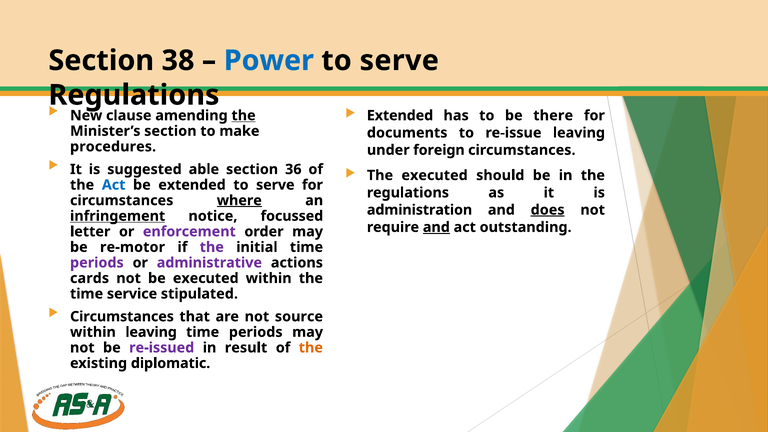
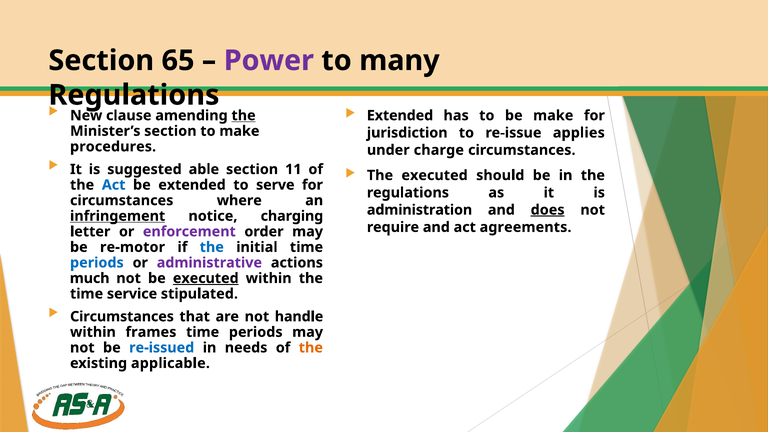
38: 38 -> 65
Power colour: blue -> purple
serve at (399, 61): serve -> many
be there: there -> make
documents: documents -> jurisdiction
re-issue leaving: leaving -> applies
foreign: foreign -> charge
36: 36 -> 11
where underline: present -> none
focussed: focussed -> charging
and at (436, 227) underline: present -> none
outstanding: outstanding -> agreements
the at (212, 247) colour: purple -> blue
periods at (97, 263) colour: purple -> blue
cards: cards -> much
executed at (206, 278) underline: none -> present
source: source -> handle
within leaving: leaving -> frames
re-issued colour: purple -> blue
result: result -> needs
diplomatic: diplomatic -> applicable
